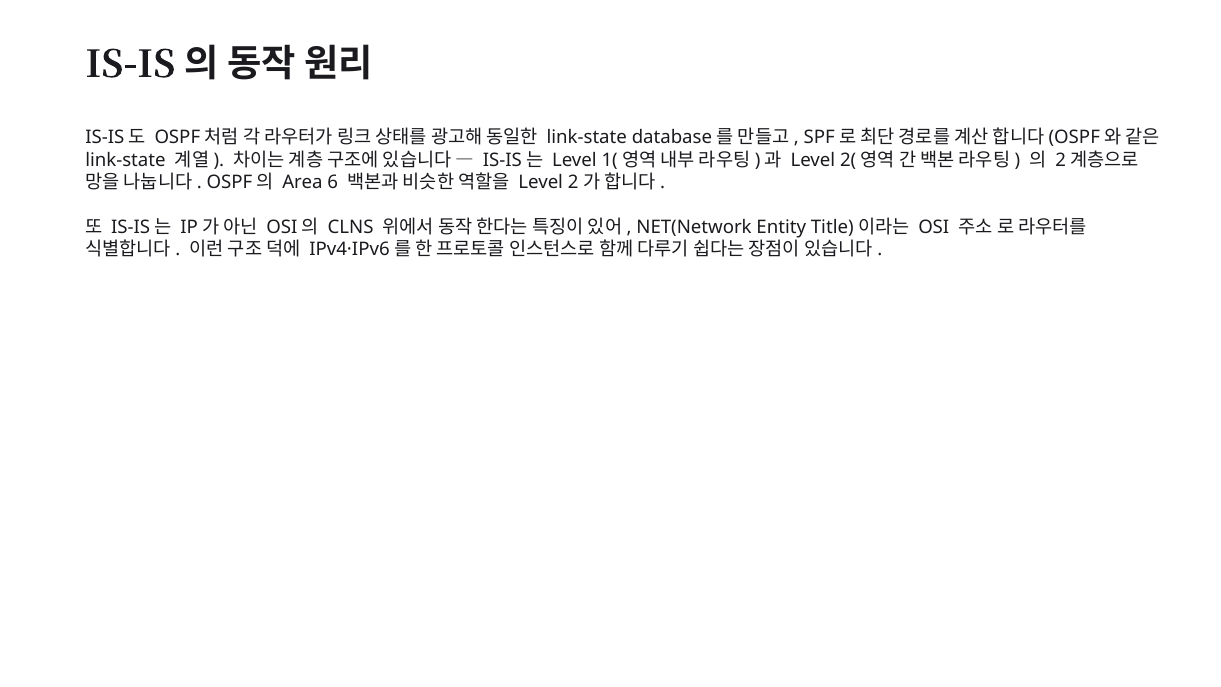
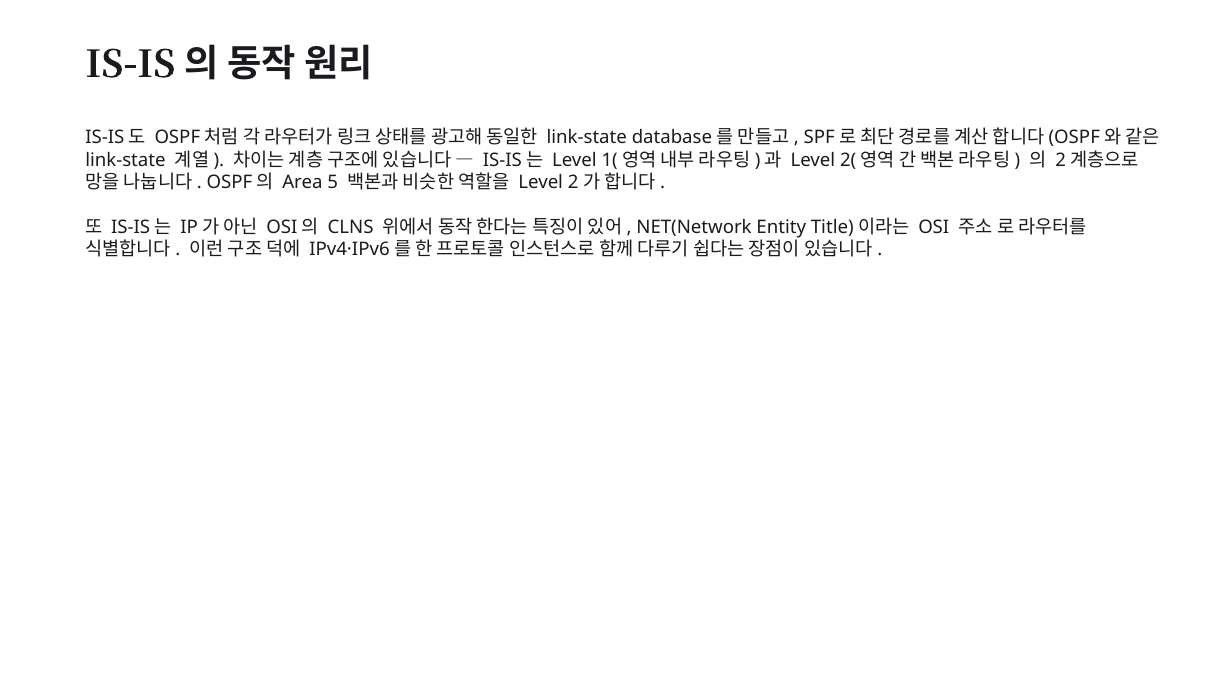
6: 6 -> 5
